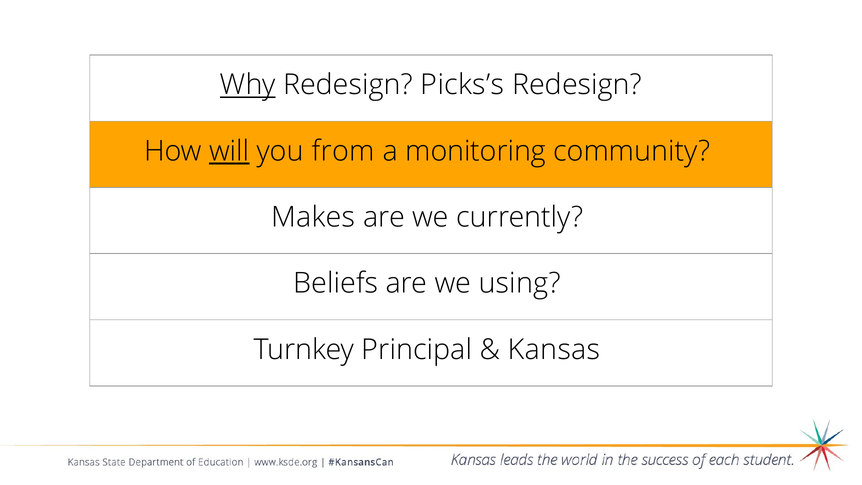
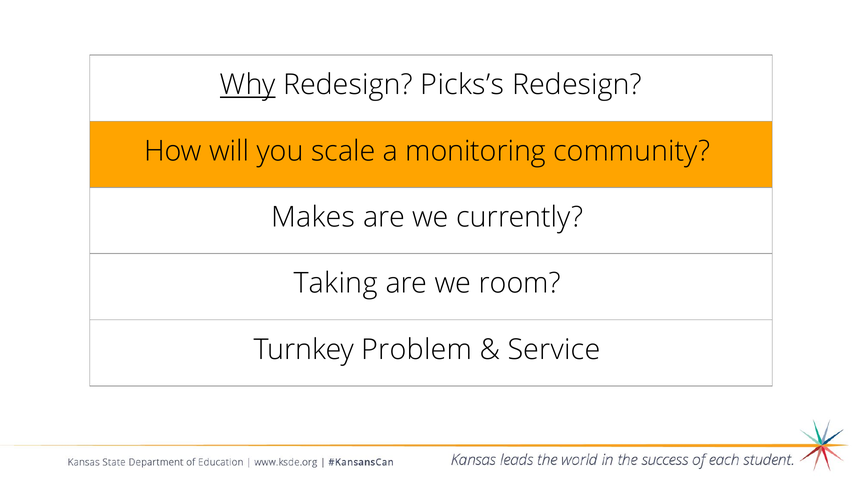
will underline: present -> none
from: from -> scale
Beliefs: Beliefs -> Taking
using: using -> room
Principal: Principal -> Problem
Kansas: Kansas -> Service
